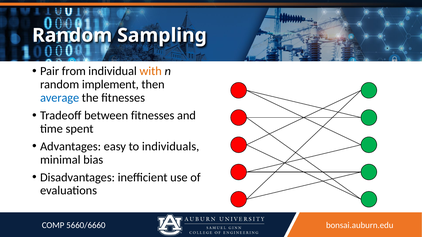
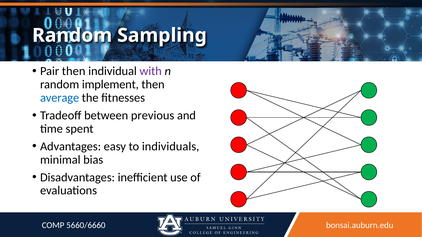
Pair from: from -> then
with colour: orange -> purple
between fitnesses: fitnesses -> previous
